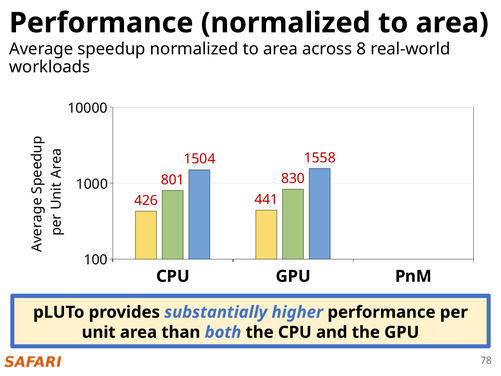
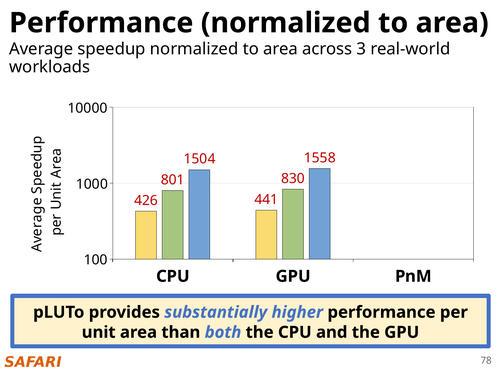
8: 8 -> 3
